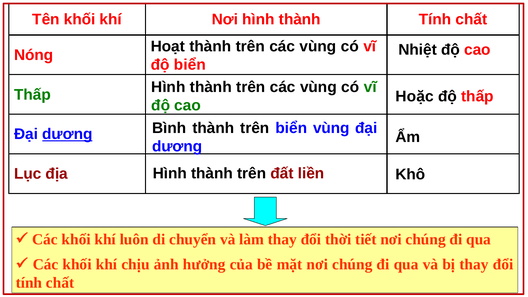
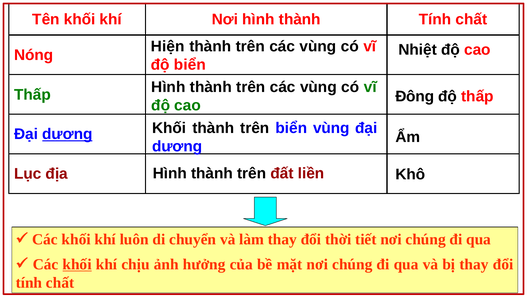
Hoạt: Hoạt -> Hiện
Hoặc: Hoặc -> Đông
Bình at (169, 128): Bình -> Khối
khối at (77, 264) underline: none -> present
